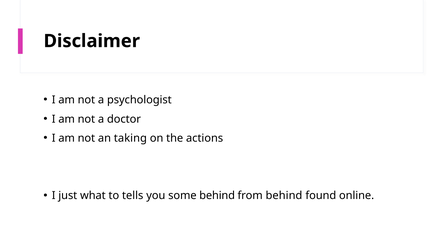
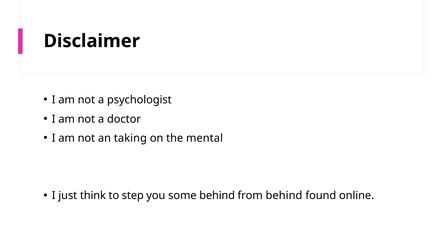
actions: actions -> mental
what: what -> think
tells: tells -> step
